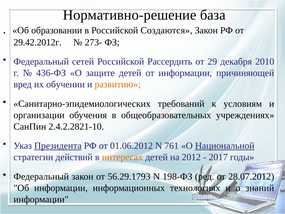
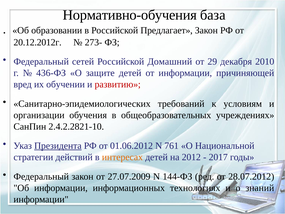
Нормативно-решение: Нормативно-решение -> Нормативно-обучения
Создаются: Создаются -> Предлагает
29.42.2012г: 29.42.2012г -> 20.12.2012г
Рассердить: Рассердить -> Домашний
развитию colour: orange -> red
Национальной underline: present -> none
56.29.1793: 56.29.1793 -> 27.07.2009
198-ФЗ: 198-ФЗ -> 144-ФЗ
